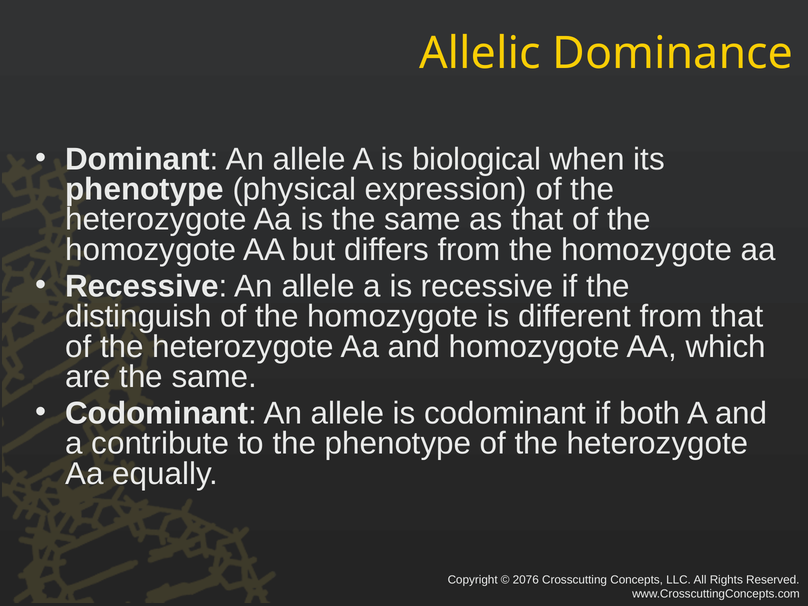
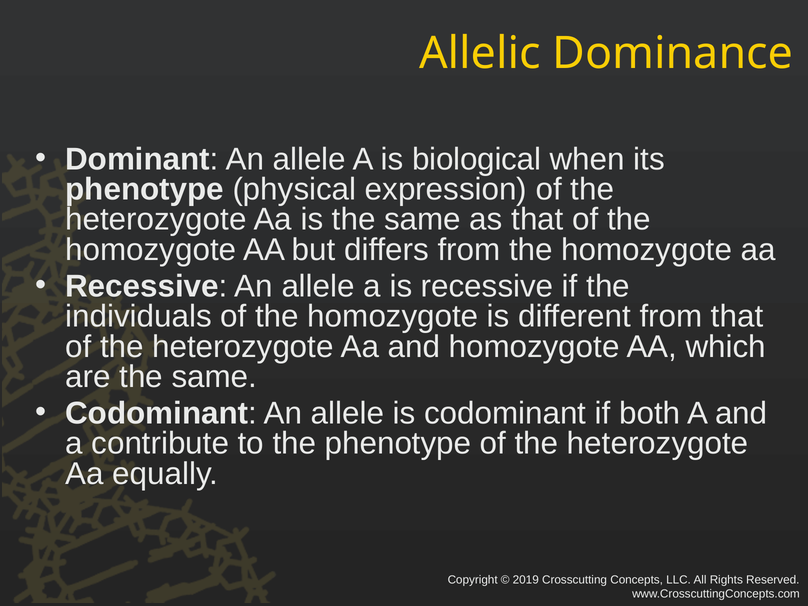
distinguish: distinguish -> individuals
2076: 2076 -> 2019
